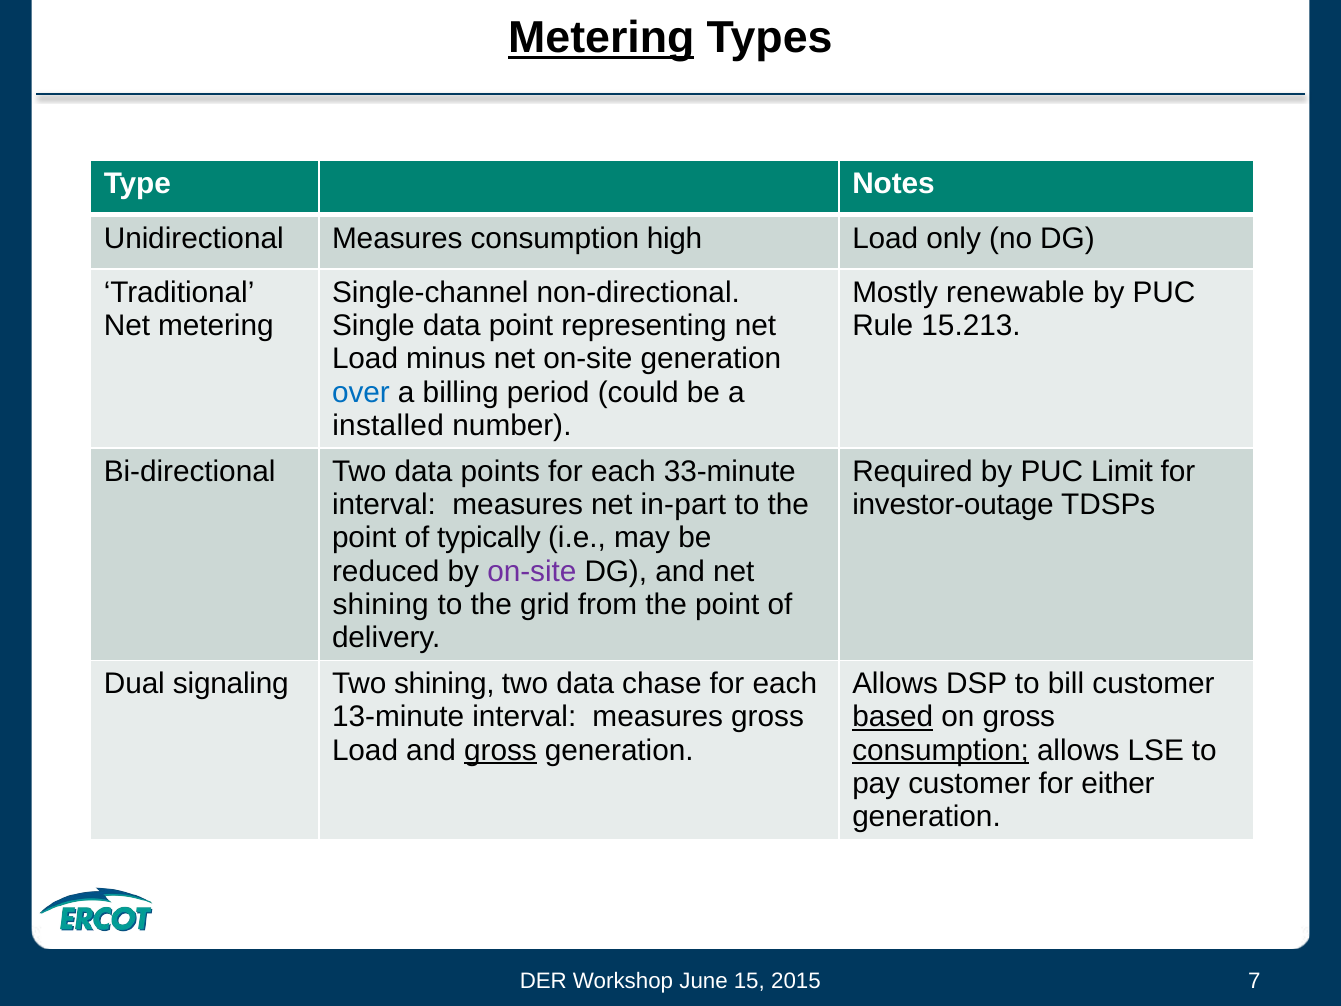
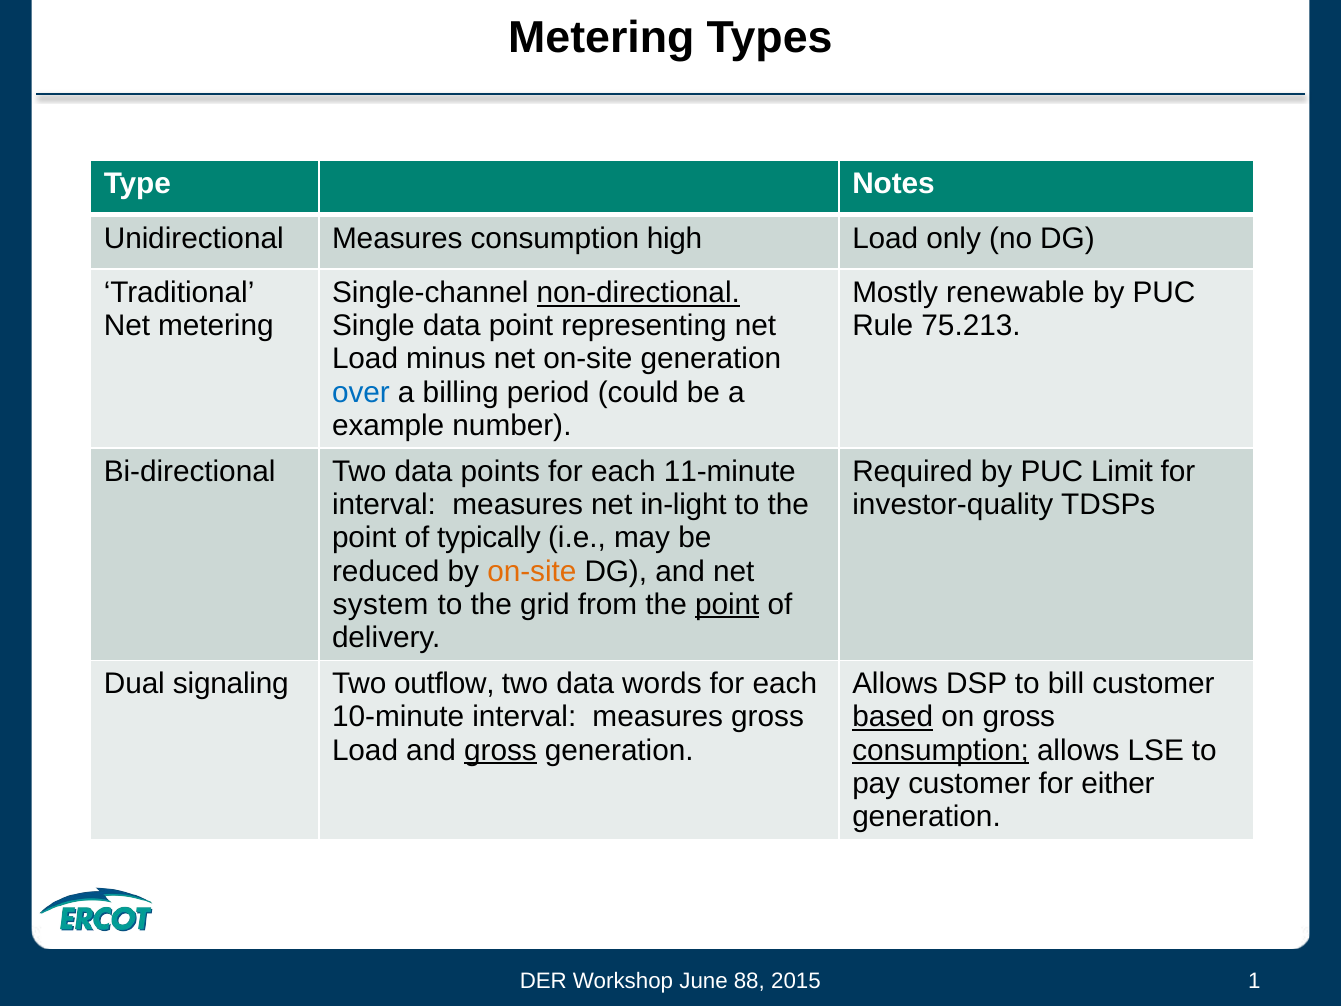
Metering at (601, 38) underline: present -> none
non-directional underline: none -> present
15.213: 15.213 -> 75.213
installed: installed -> example
33-minute: 33-minute -> 11-minute
in-part: in-part -> in-light
investor-outage: investor-outage -> investor-quality
on-site at (532, 571) colour: purple -> orange
shining at (381, 604): shining -> system
point at (727, 604) underline: none -> present
Two shining: shining -> outflow
chase: chase -> words
13-minute: 13-minute -> 10-minute
15: 15 -> 88
7: 7 -> 1
